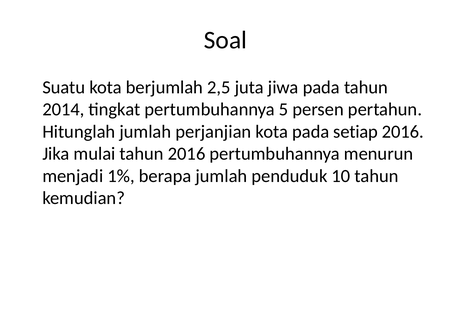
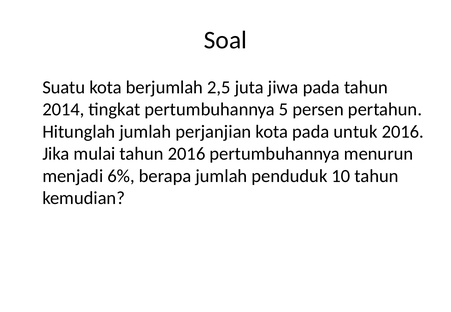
setiap: setiap -> untuk
1%: 1% -> 6%
